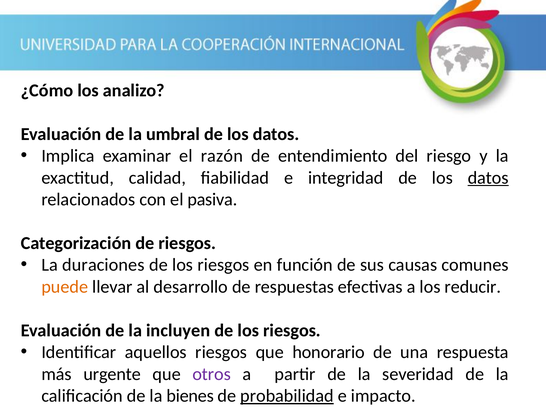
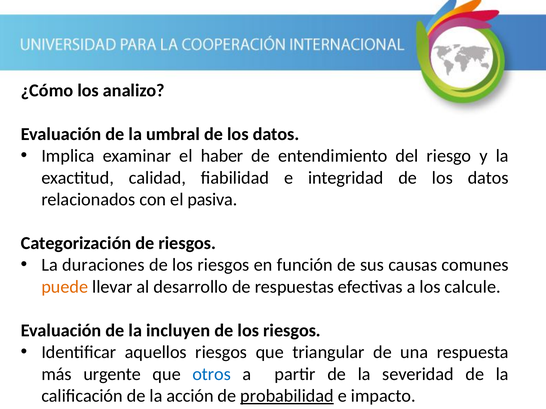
razón: razón -> haber
datos at (488, 178) underline: present -> none
reducir: reducir -> calcule
honorario: honorario -> triangular
otros colour: purple -> blue
bienes: bienes -> acción
